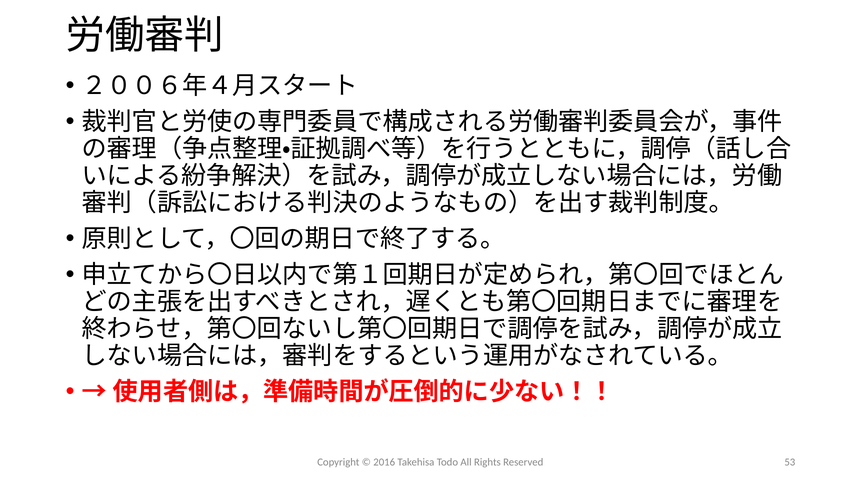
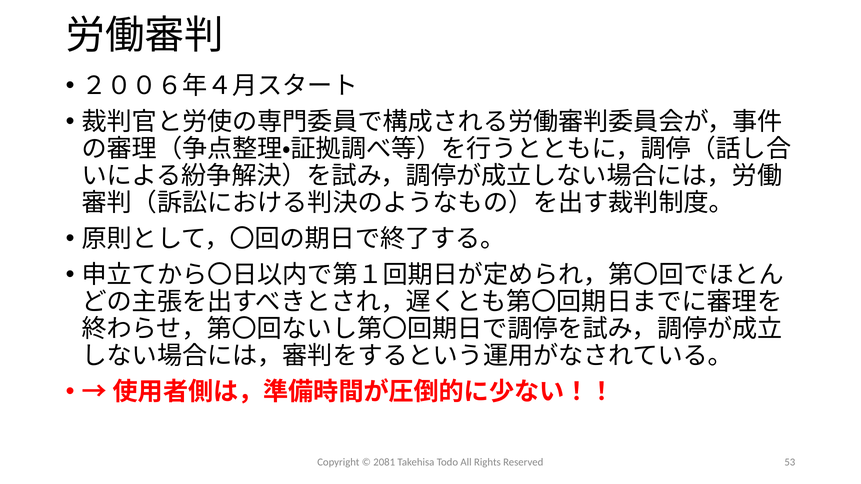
2016: 2016 -> 2081
